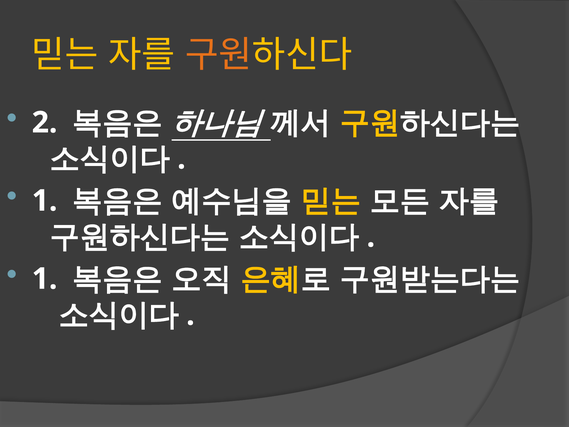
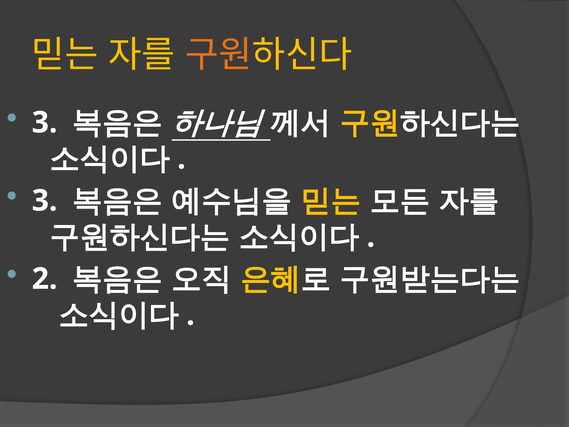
2 at (45, 123): 2 -> 3
1 at (45, 201): 1 -> 3
1 at (45, 279): 1 -> 2
